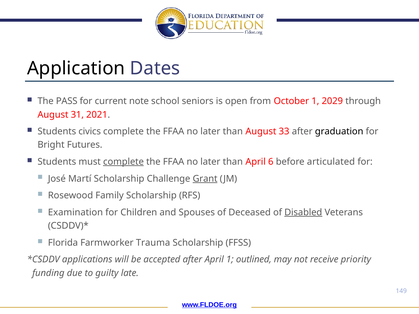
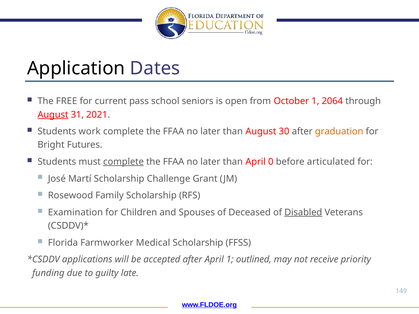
PASS: PASS -> FREE
note: note -> pass
2029: 2029 -> 2064
August at (53, 115) underline: none -> present
civics: civics -> work
33: 33 -> 30
graduation colour: black -> orange
6: 6 -> 0
Grant underline: present -> none
Trauma: Trauma -> Medical
